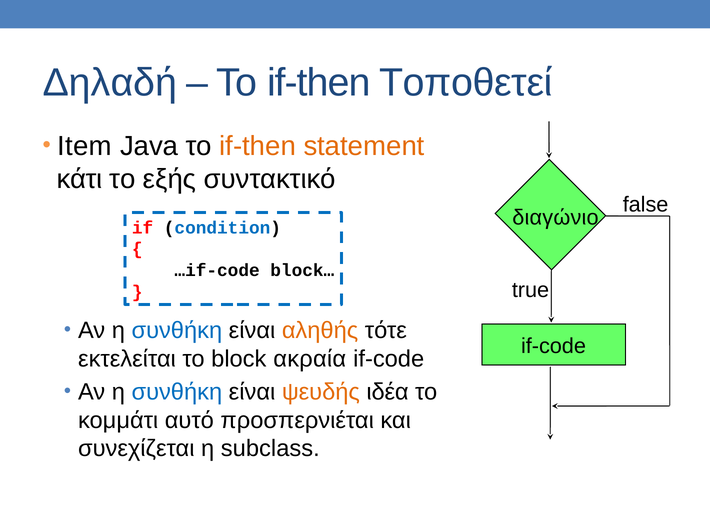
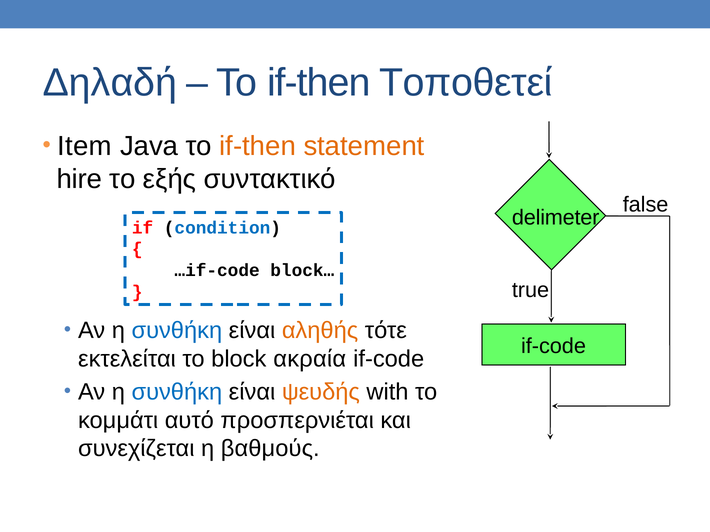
κάτι: κάτι -> hire
διαγώνιο: διαγώνιο -> delimeter
ιδέα: ιδέα -> with
subclass: subclass -> βαθμούς
